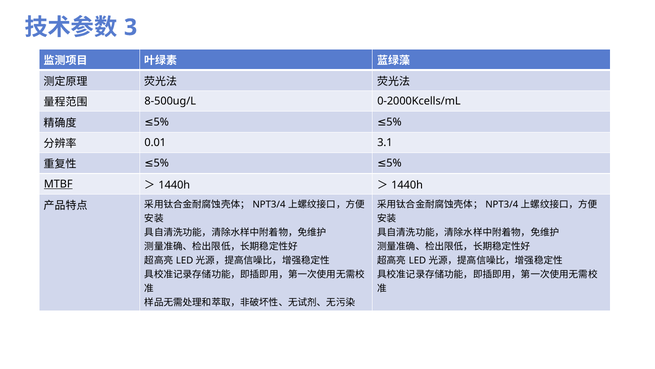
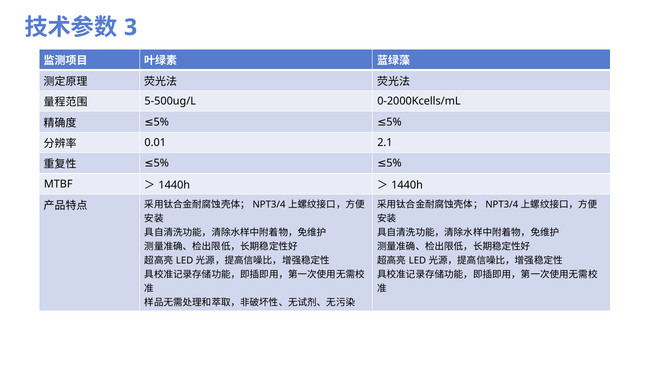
8-500ug/L: 8-500ug/L -> 5-500ug/L
3.1: 3.1 -> 2.1
MTBF underline: present -> none
